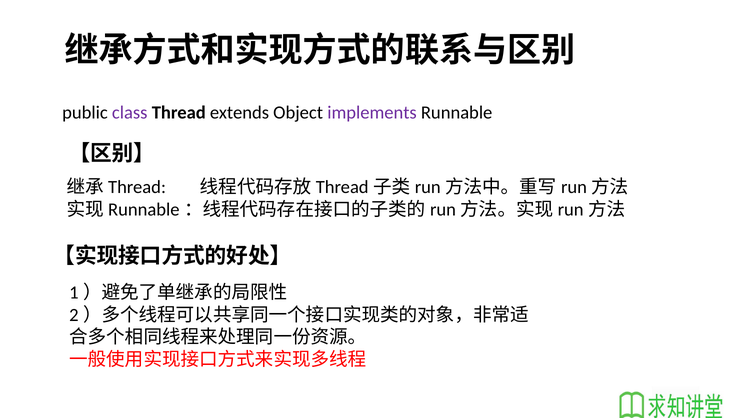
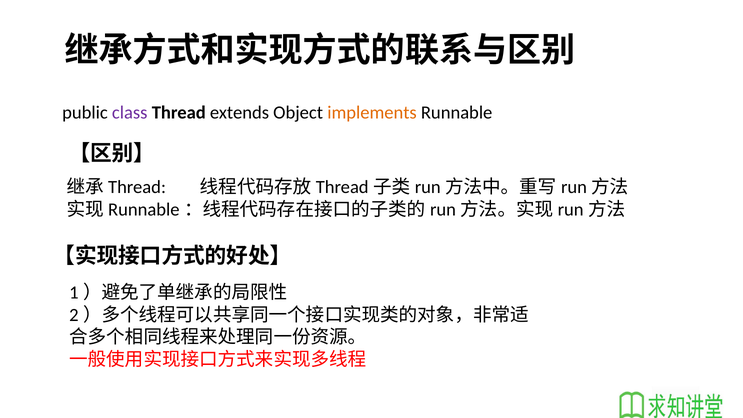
implements colour: purple -> orange
